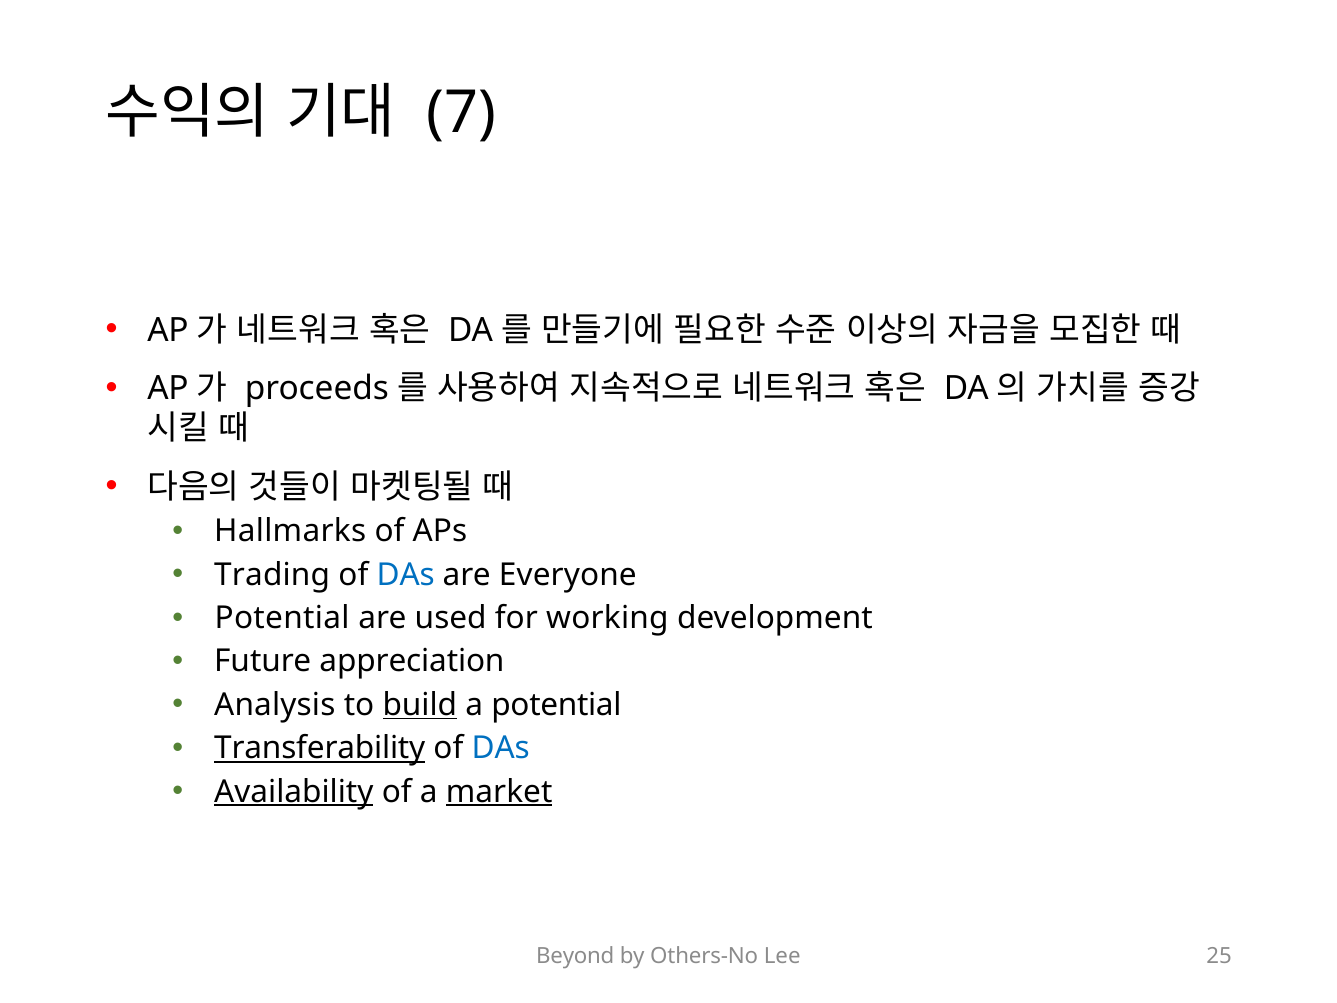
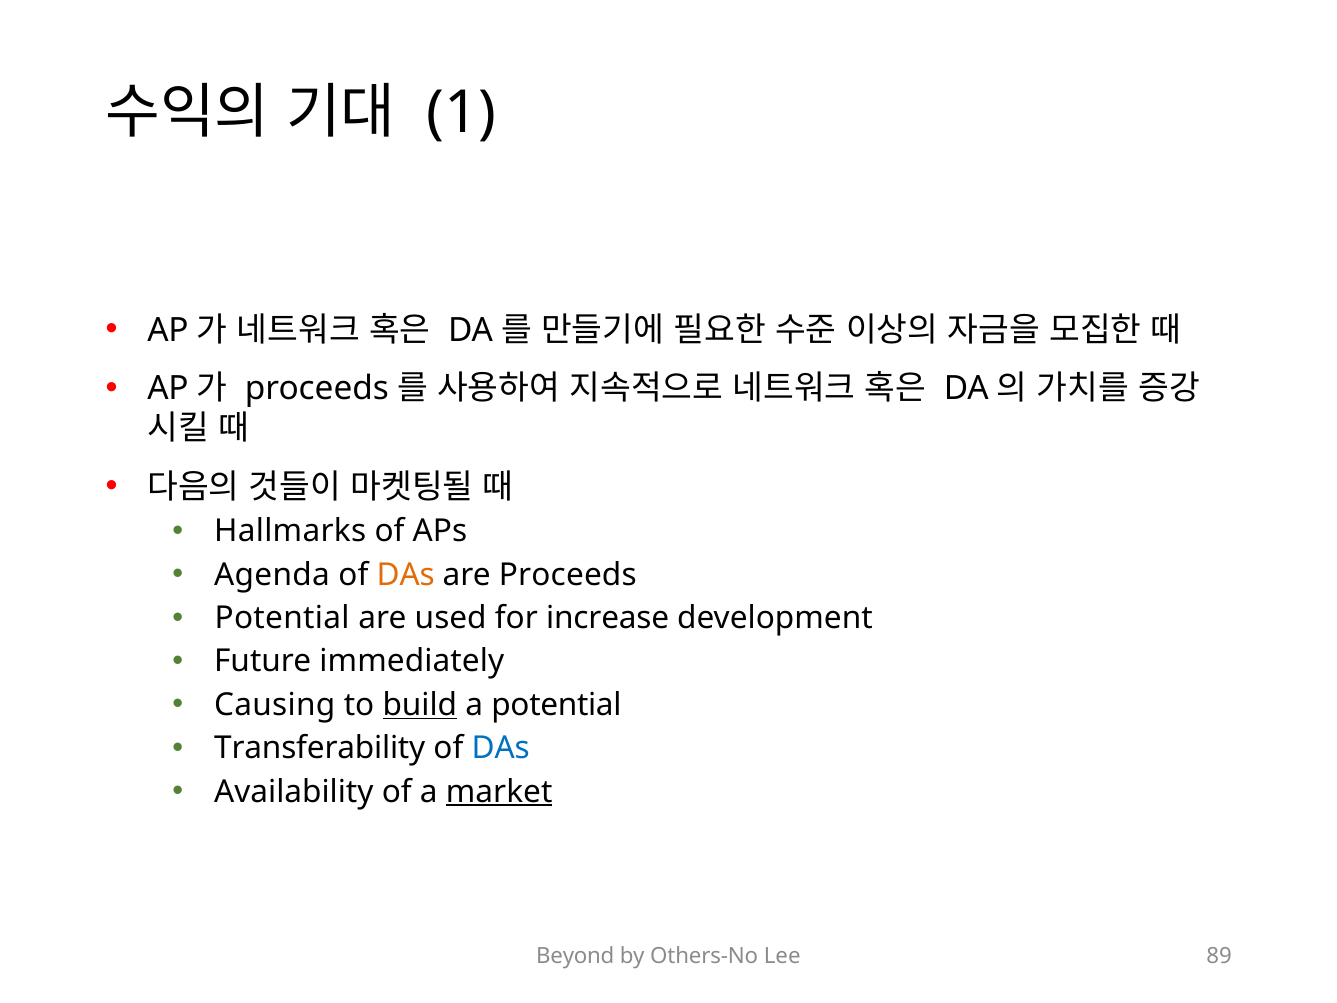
7: 7 -> 1
Trading: Trading -> Agenda
DAs at (406, 575) colour: blue -> orange
Everyone: Everyone -> Proceeds
working: working -> increase
appreciation: appreciation -> immediately
Analysis: Analysis -> Causing
Transferability underline: present -> none
Availability underline: present -> none
25: 25 -> 89
